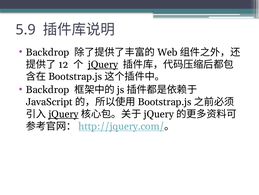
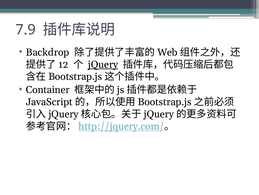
5.9: 5.9 -> 7.9
Backdrop at (48, 89): Backdrop -> Container
jQuery at (63, 114) underline: present -> none
